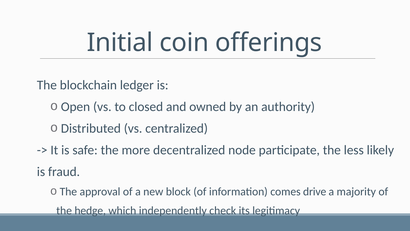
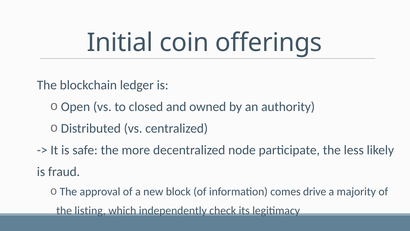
hedge: hedge -> listing
